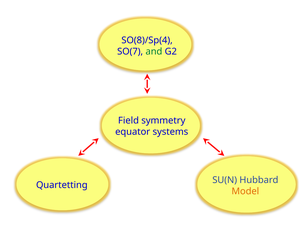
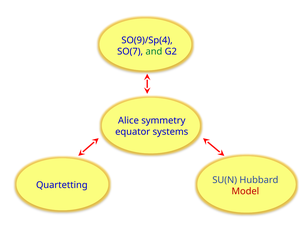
SO(8)/Sp(4: SO(8)/Sp(4 -> SO(9)/Sp(4
Field: Field -> Alice
Model colour: orange -> red
